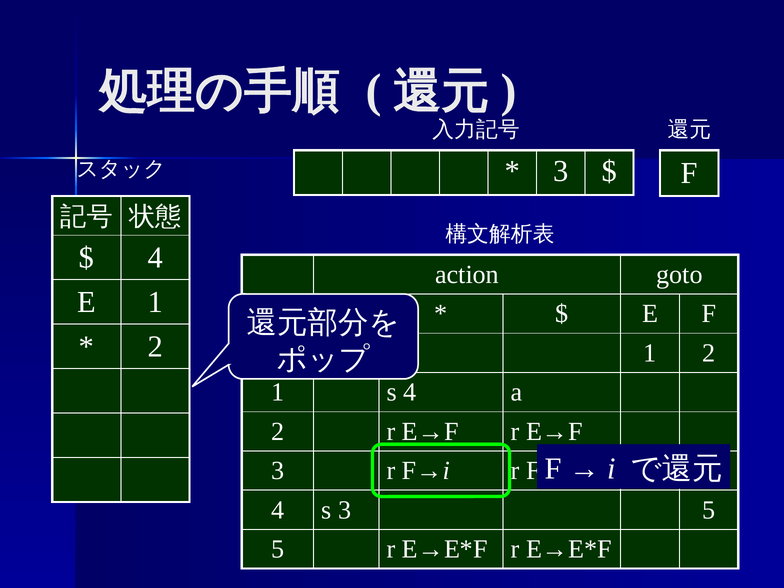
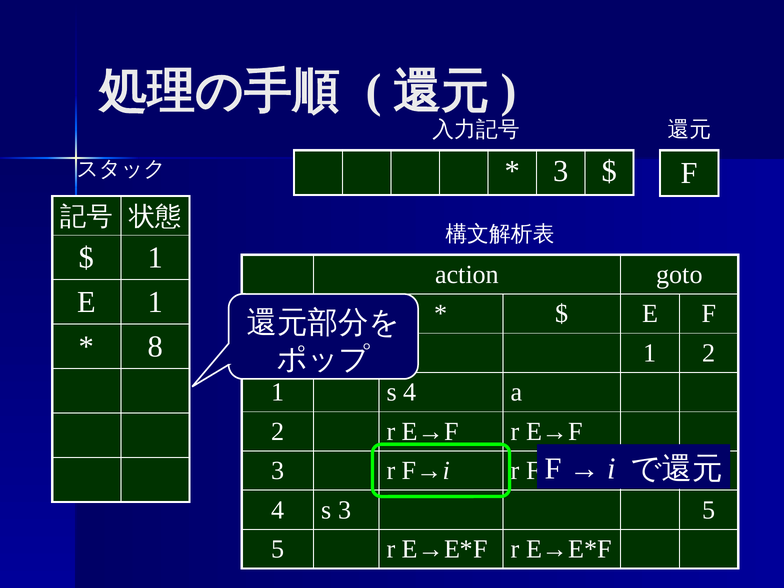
4 at (155, 258): 4 -> 1
2 at (155, 347): 2 -> 8
